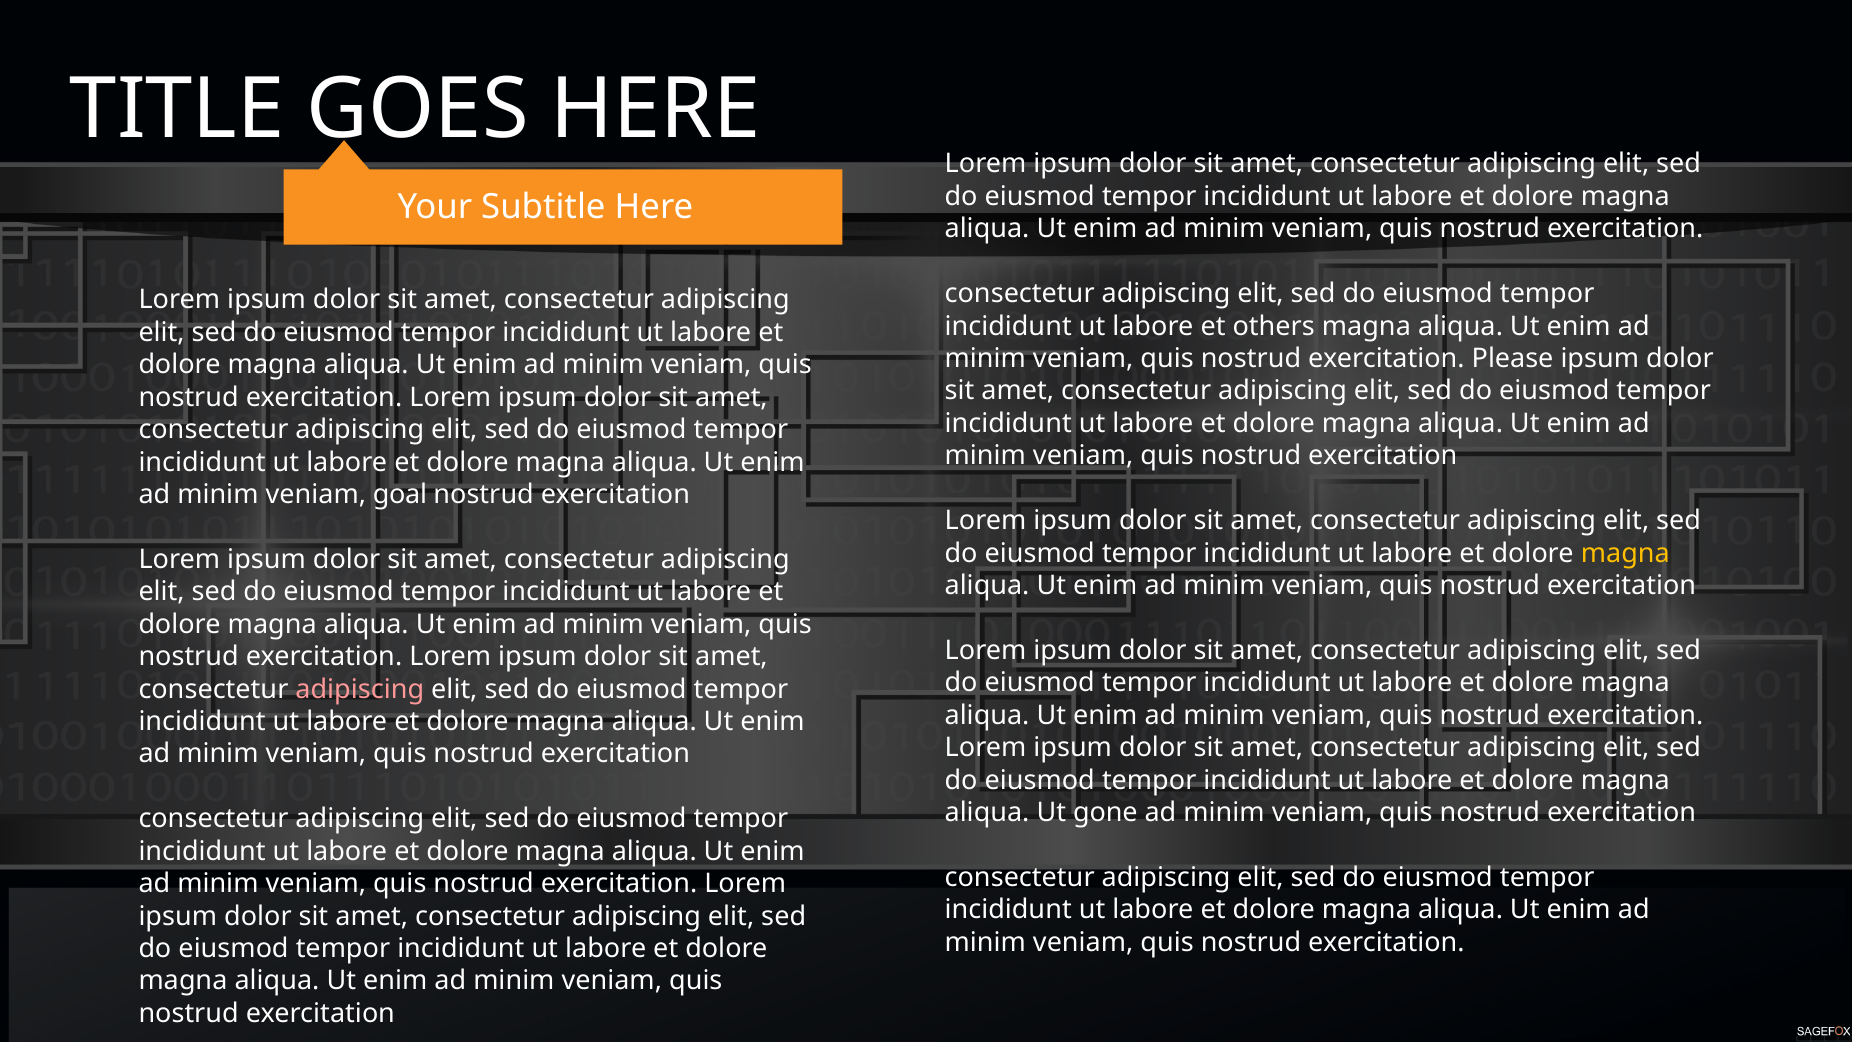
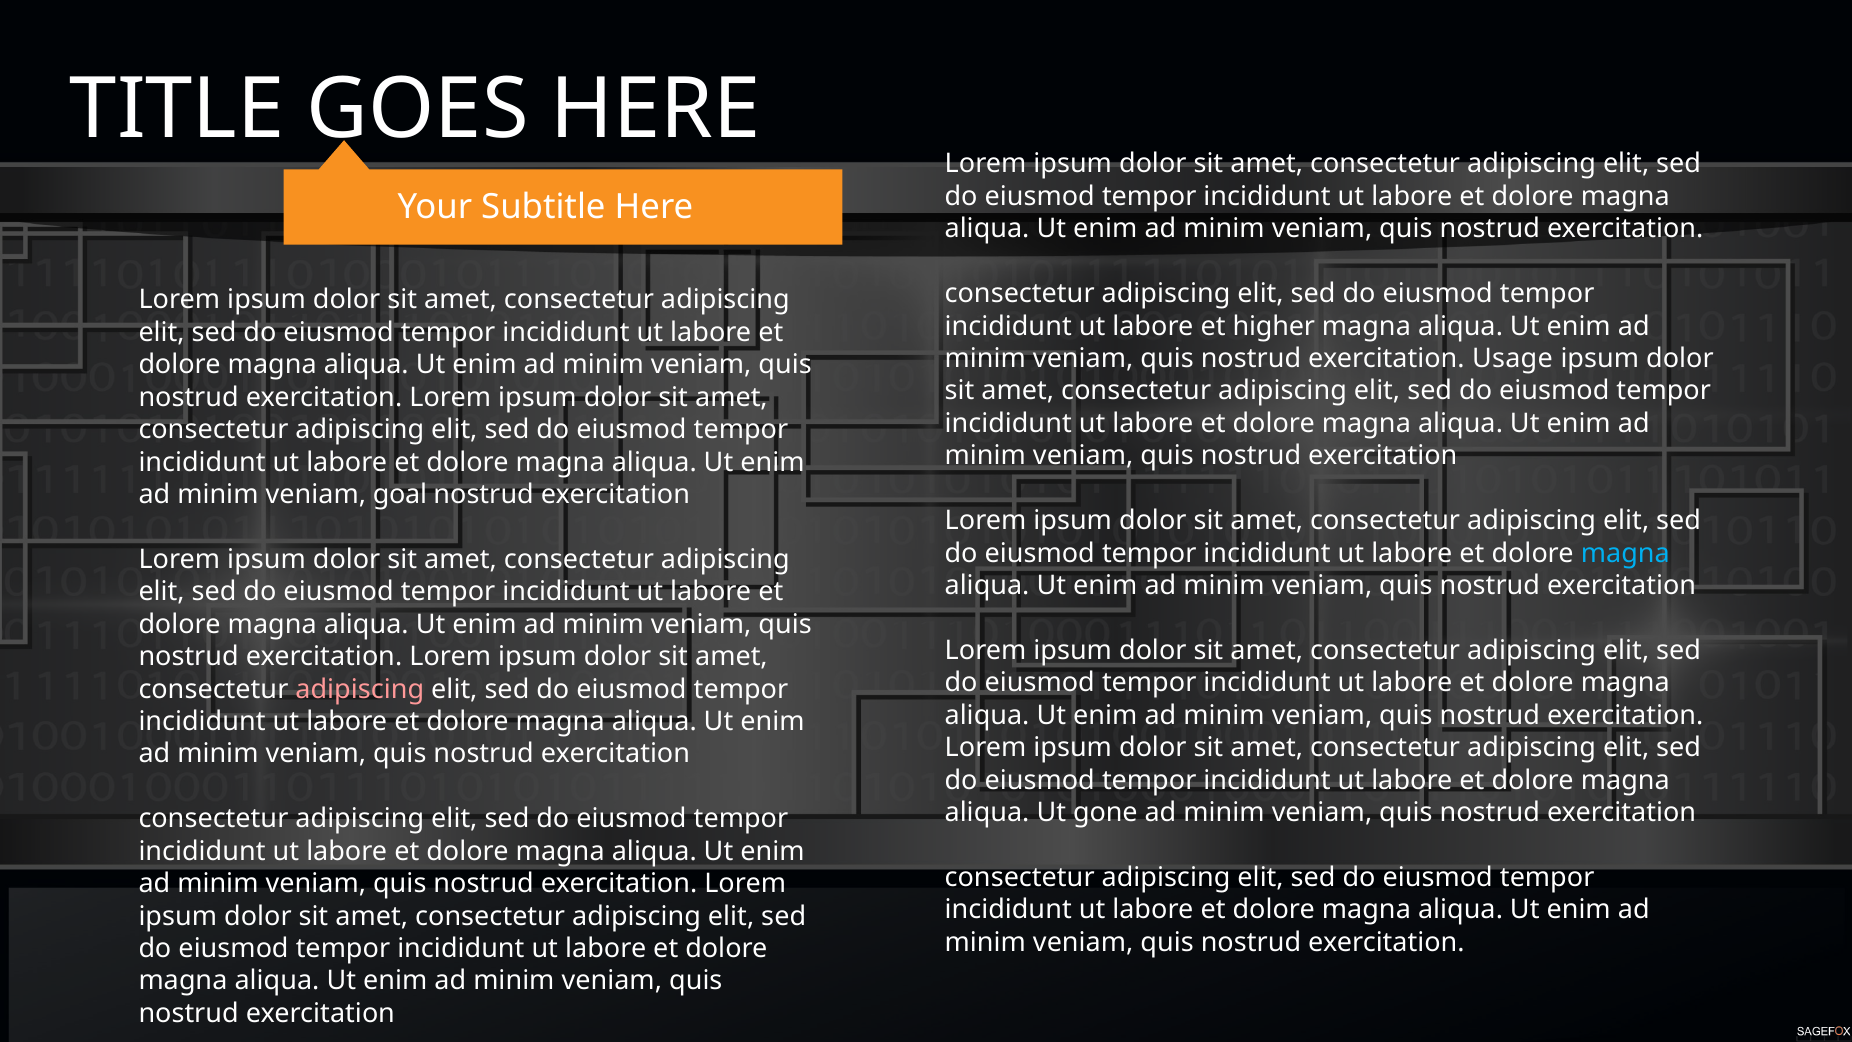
others: others -> higher
Please: Please -> Usage
magna at (1625, 553) colour: yellow -> light blue
